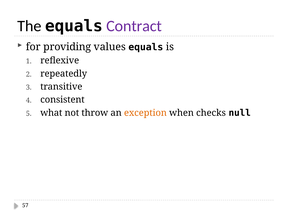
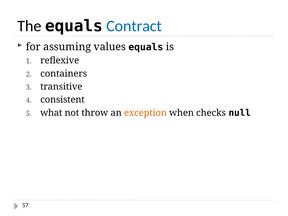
Contract colour: purple -> blue
providing: providing -> assuming
repeatedly: repeatedly -> containers
